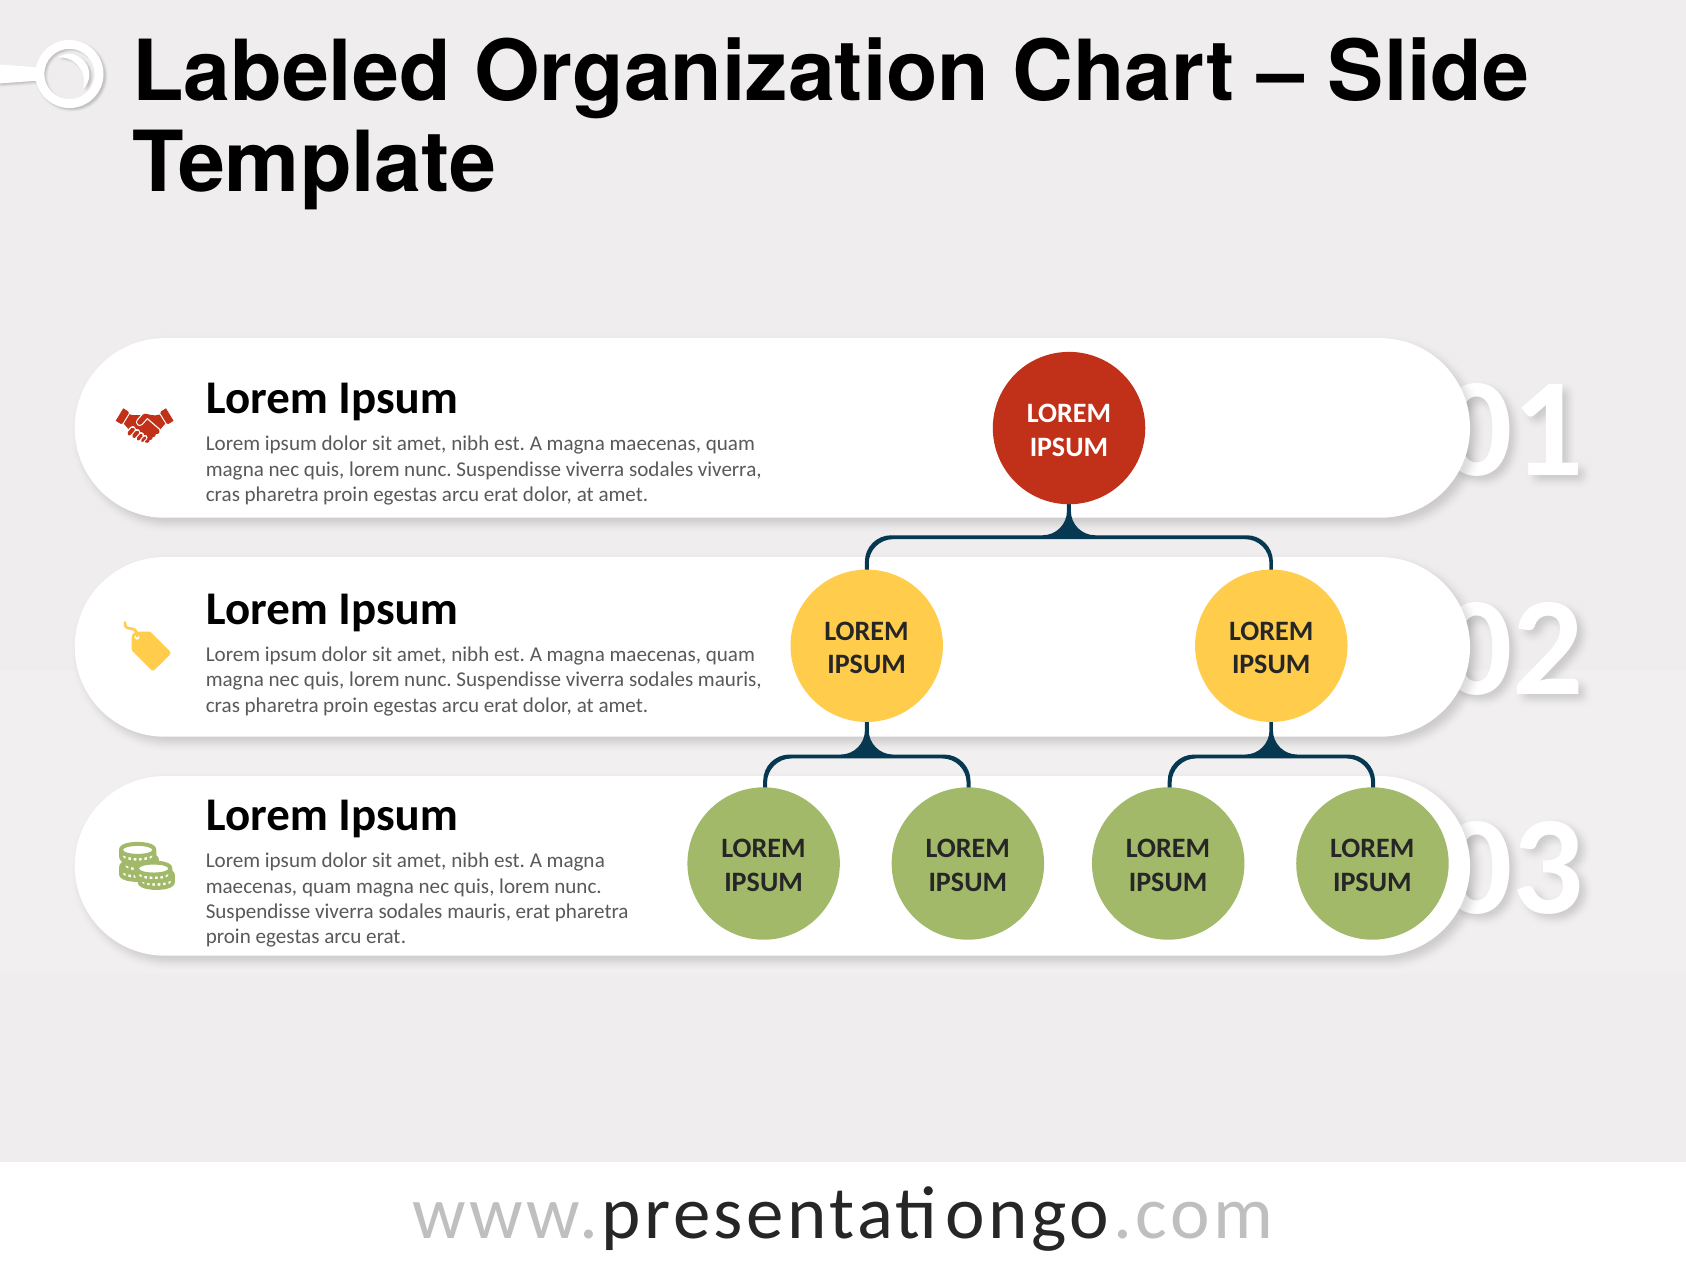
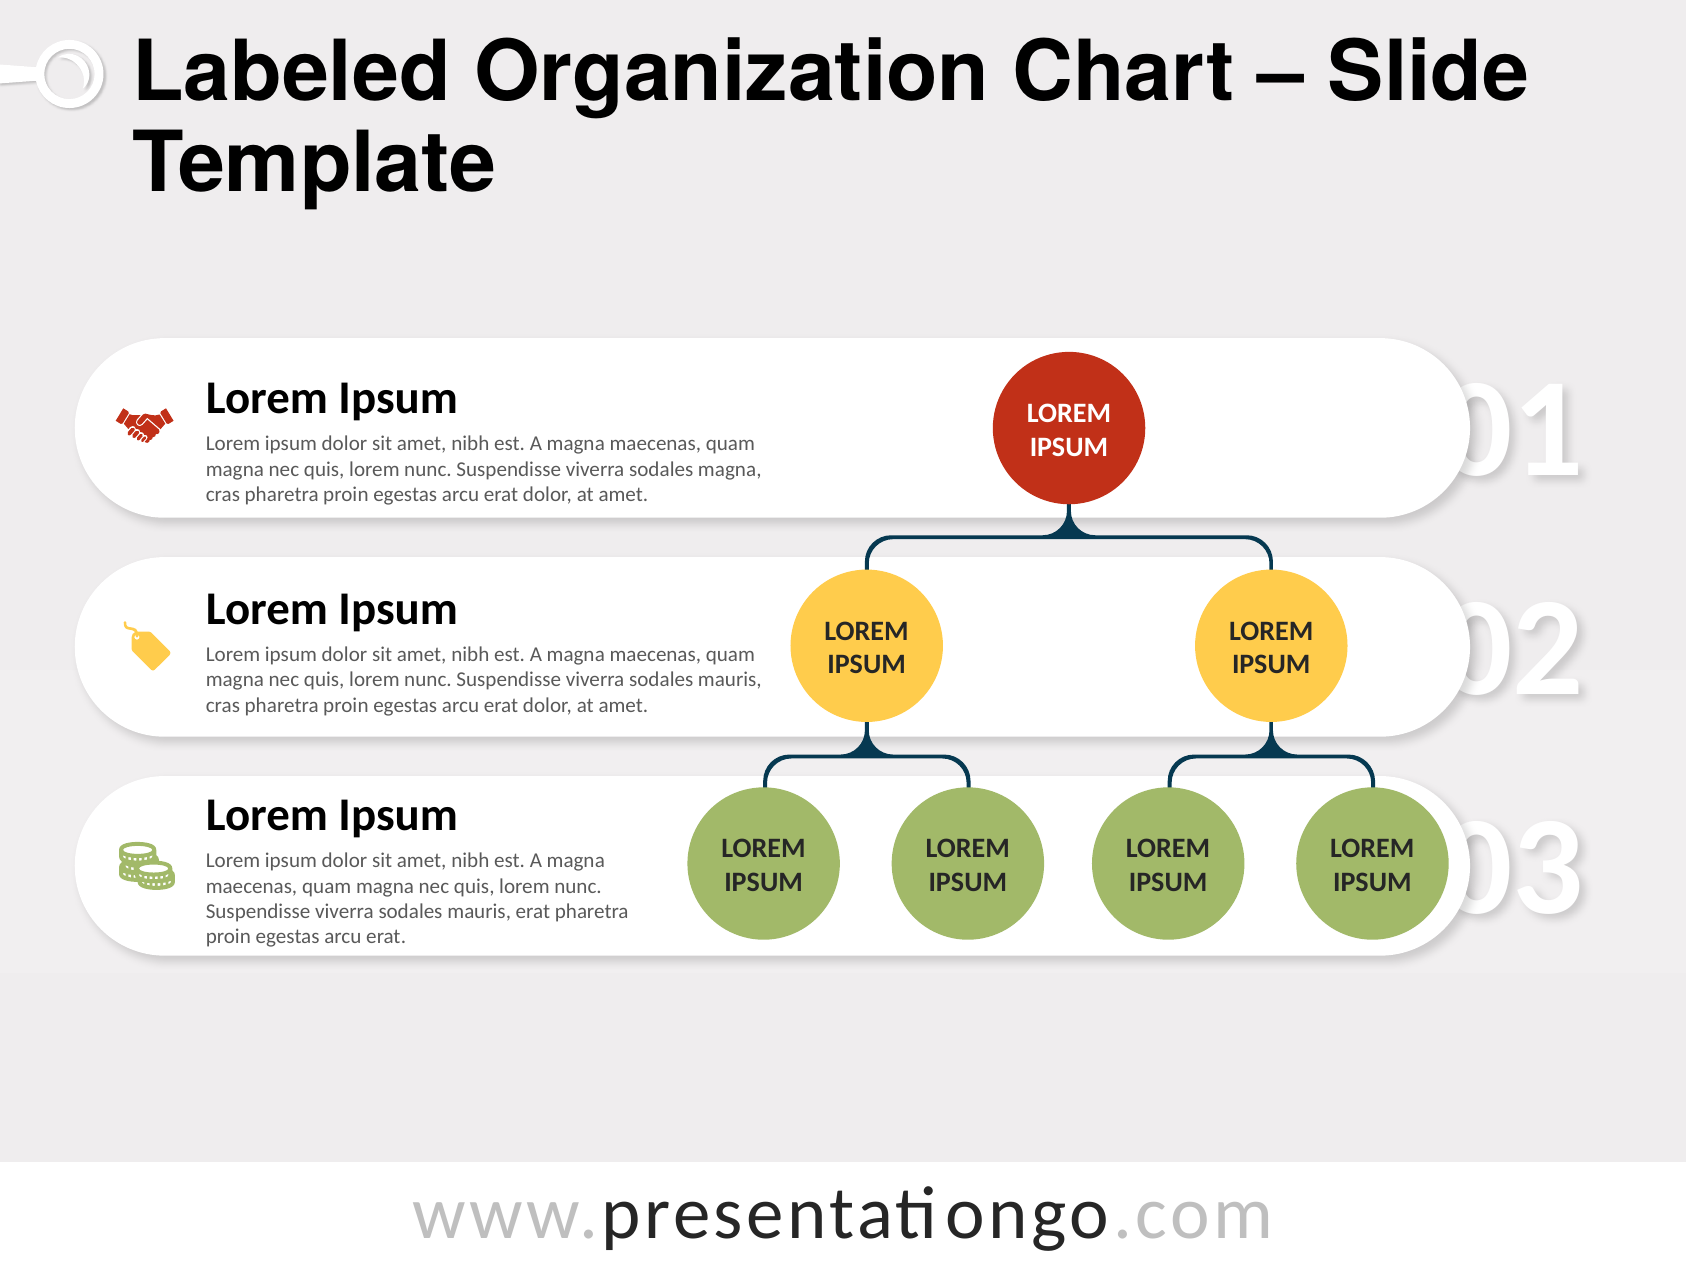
sodales viverra: viverra -> magna
